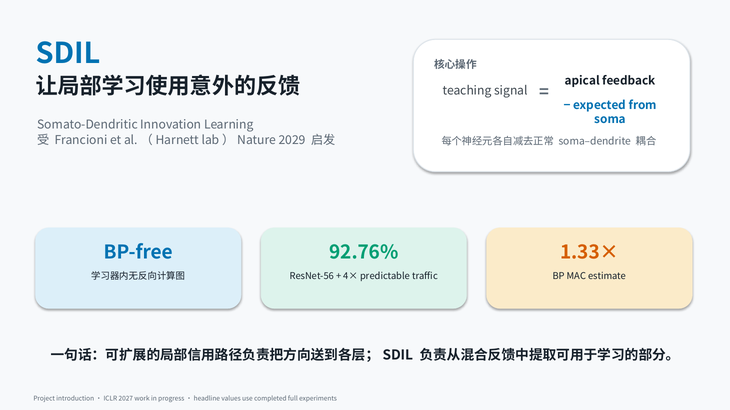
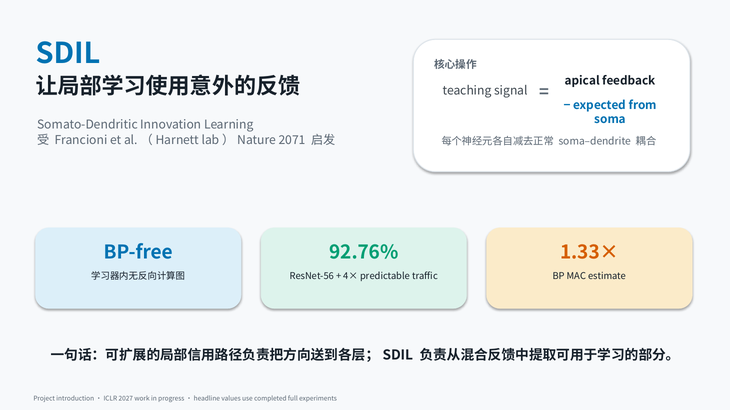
2029: 2029 -> 2071
